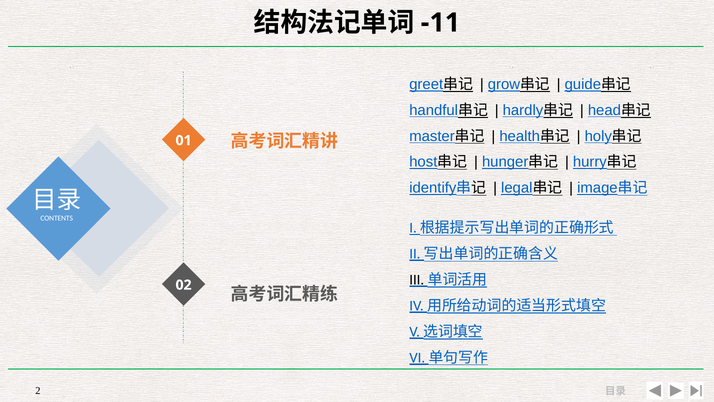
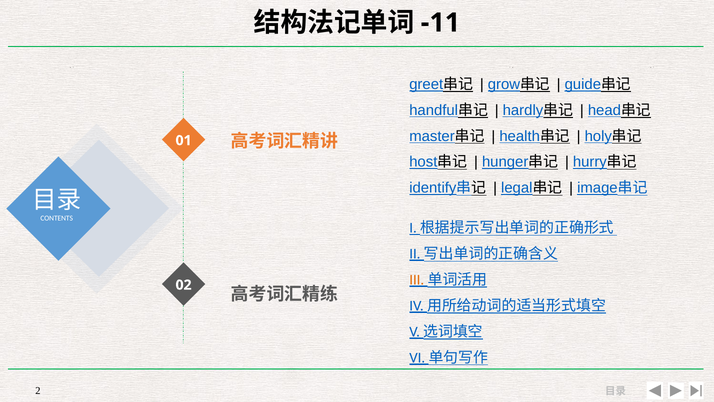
III colour: black -> orange
